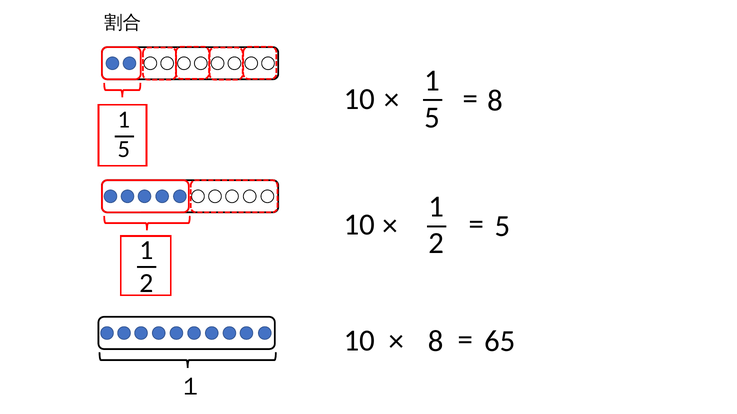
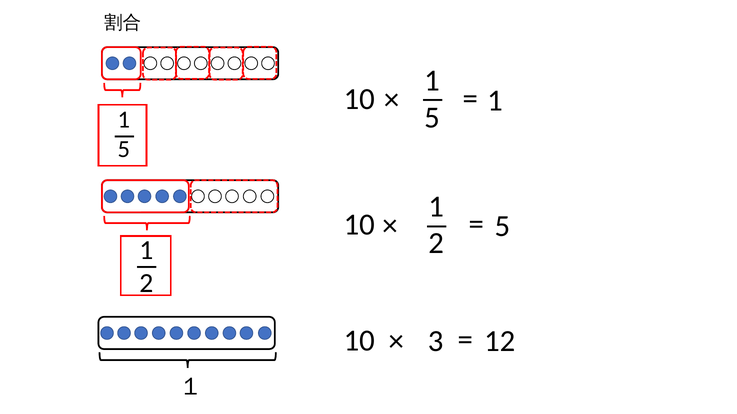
8 at (495, 101): 8 -> 1
8 at (436, 342): 8 -> 3
65: 65 -> 12
